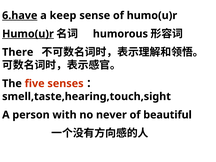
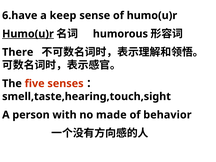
6.have underline: present -> none
never: never -> made
beautiful: beautiful -> behavior
